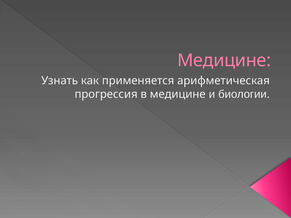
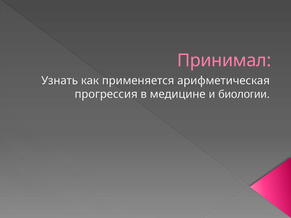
Медицине at (224, 61): Медицине -> Принимал
